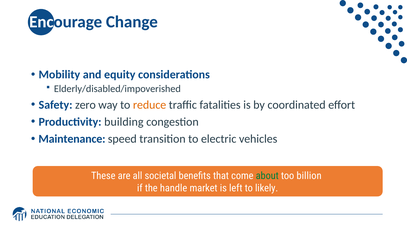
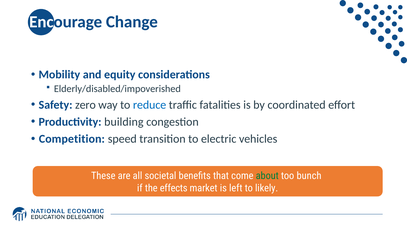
reduce colour: orange -> blue
Maintenance: Maintenance -> Competition
billion: billion -> bunch
handle: handle -> effects
